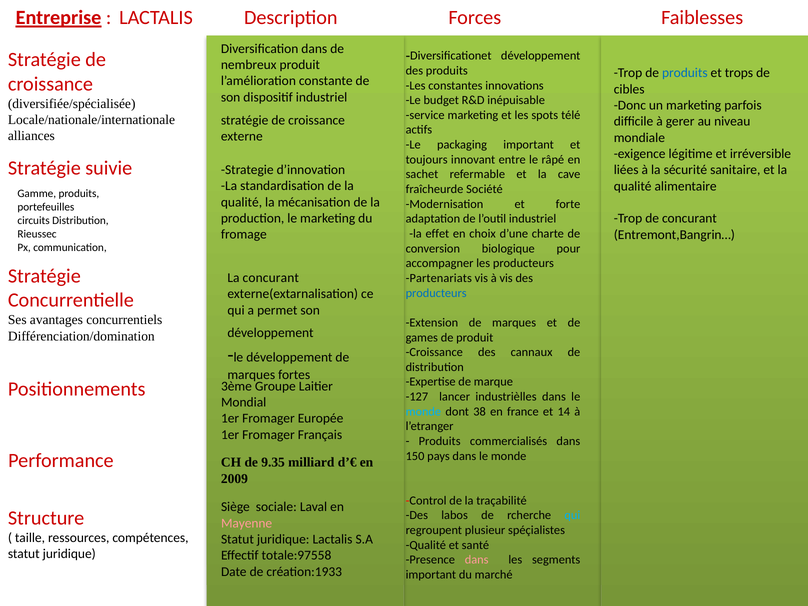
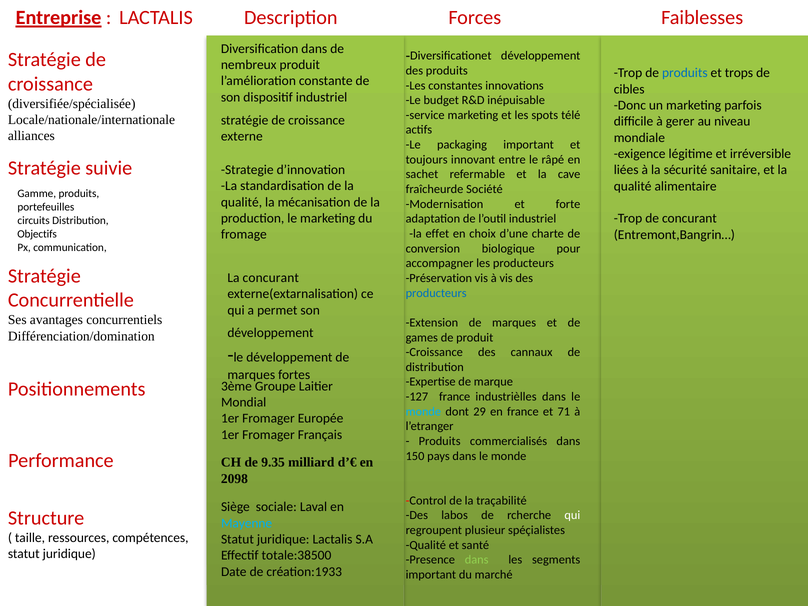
Rieussec: Rieussec -> Objectifs
Partenariats: Partenariats -> Préservation
-127 lancer: lancer -> france
38: 38 -> 29
14: 14 -> 71
2009: 2009 -> 2098
qui at (572, 515) colour: light blue -> white
Mayenne colour: pink -> light blue
totale:97558: totale:97558 -> totale:38500
dans at (477, 560) colour: pink -> light green
